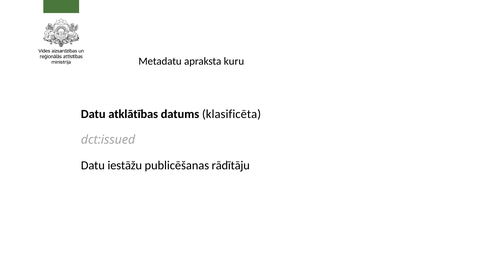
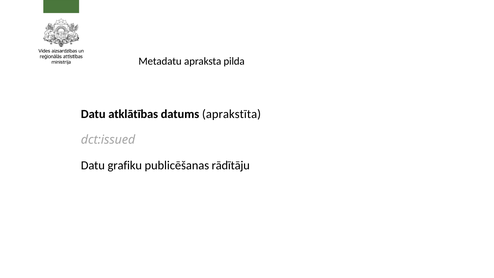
kuru: kuru -> pilda
klasificēta: klasificēta -> aprakstīta
iestāžu: iestāžu -> grafiku
